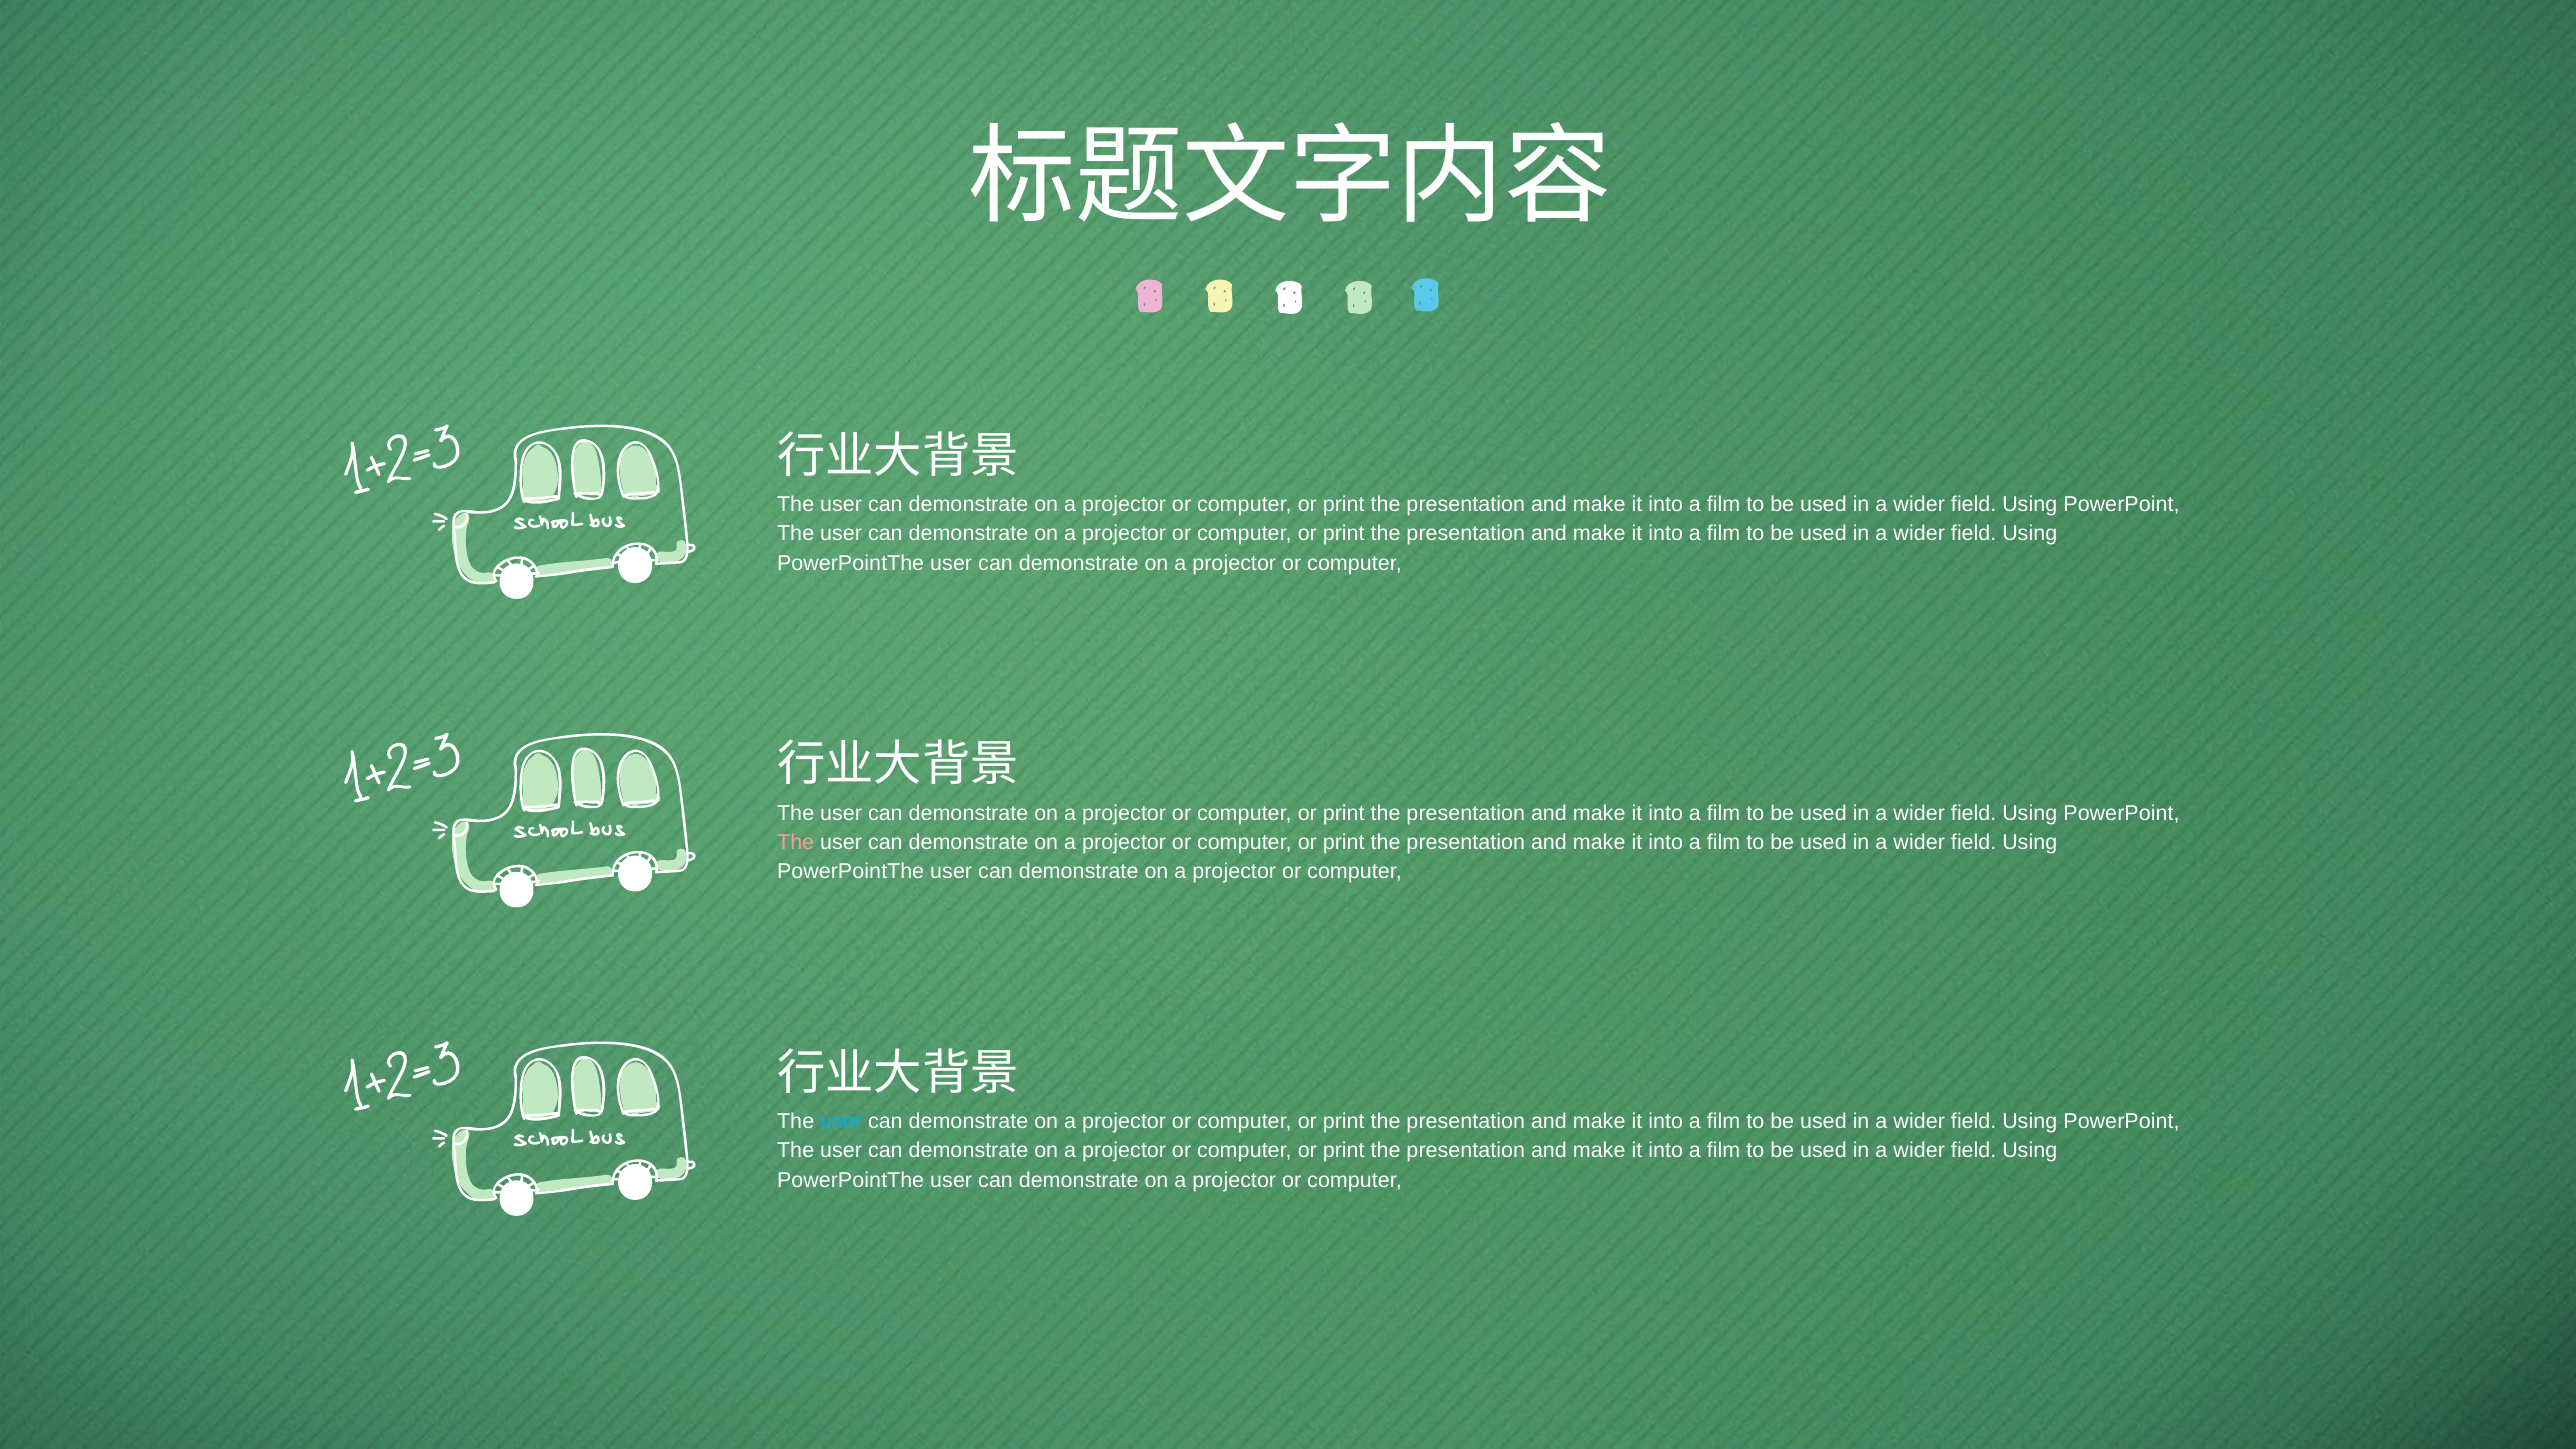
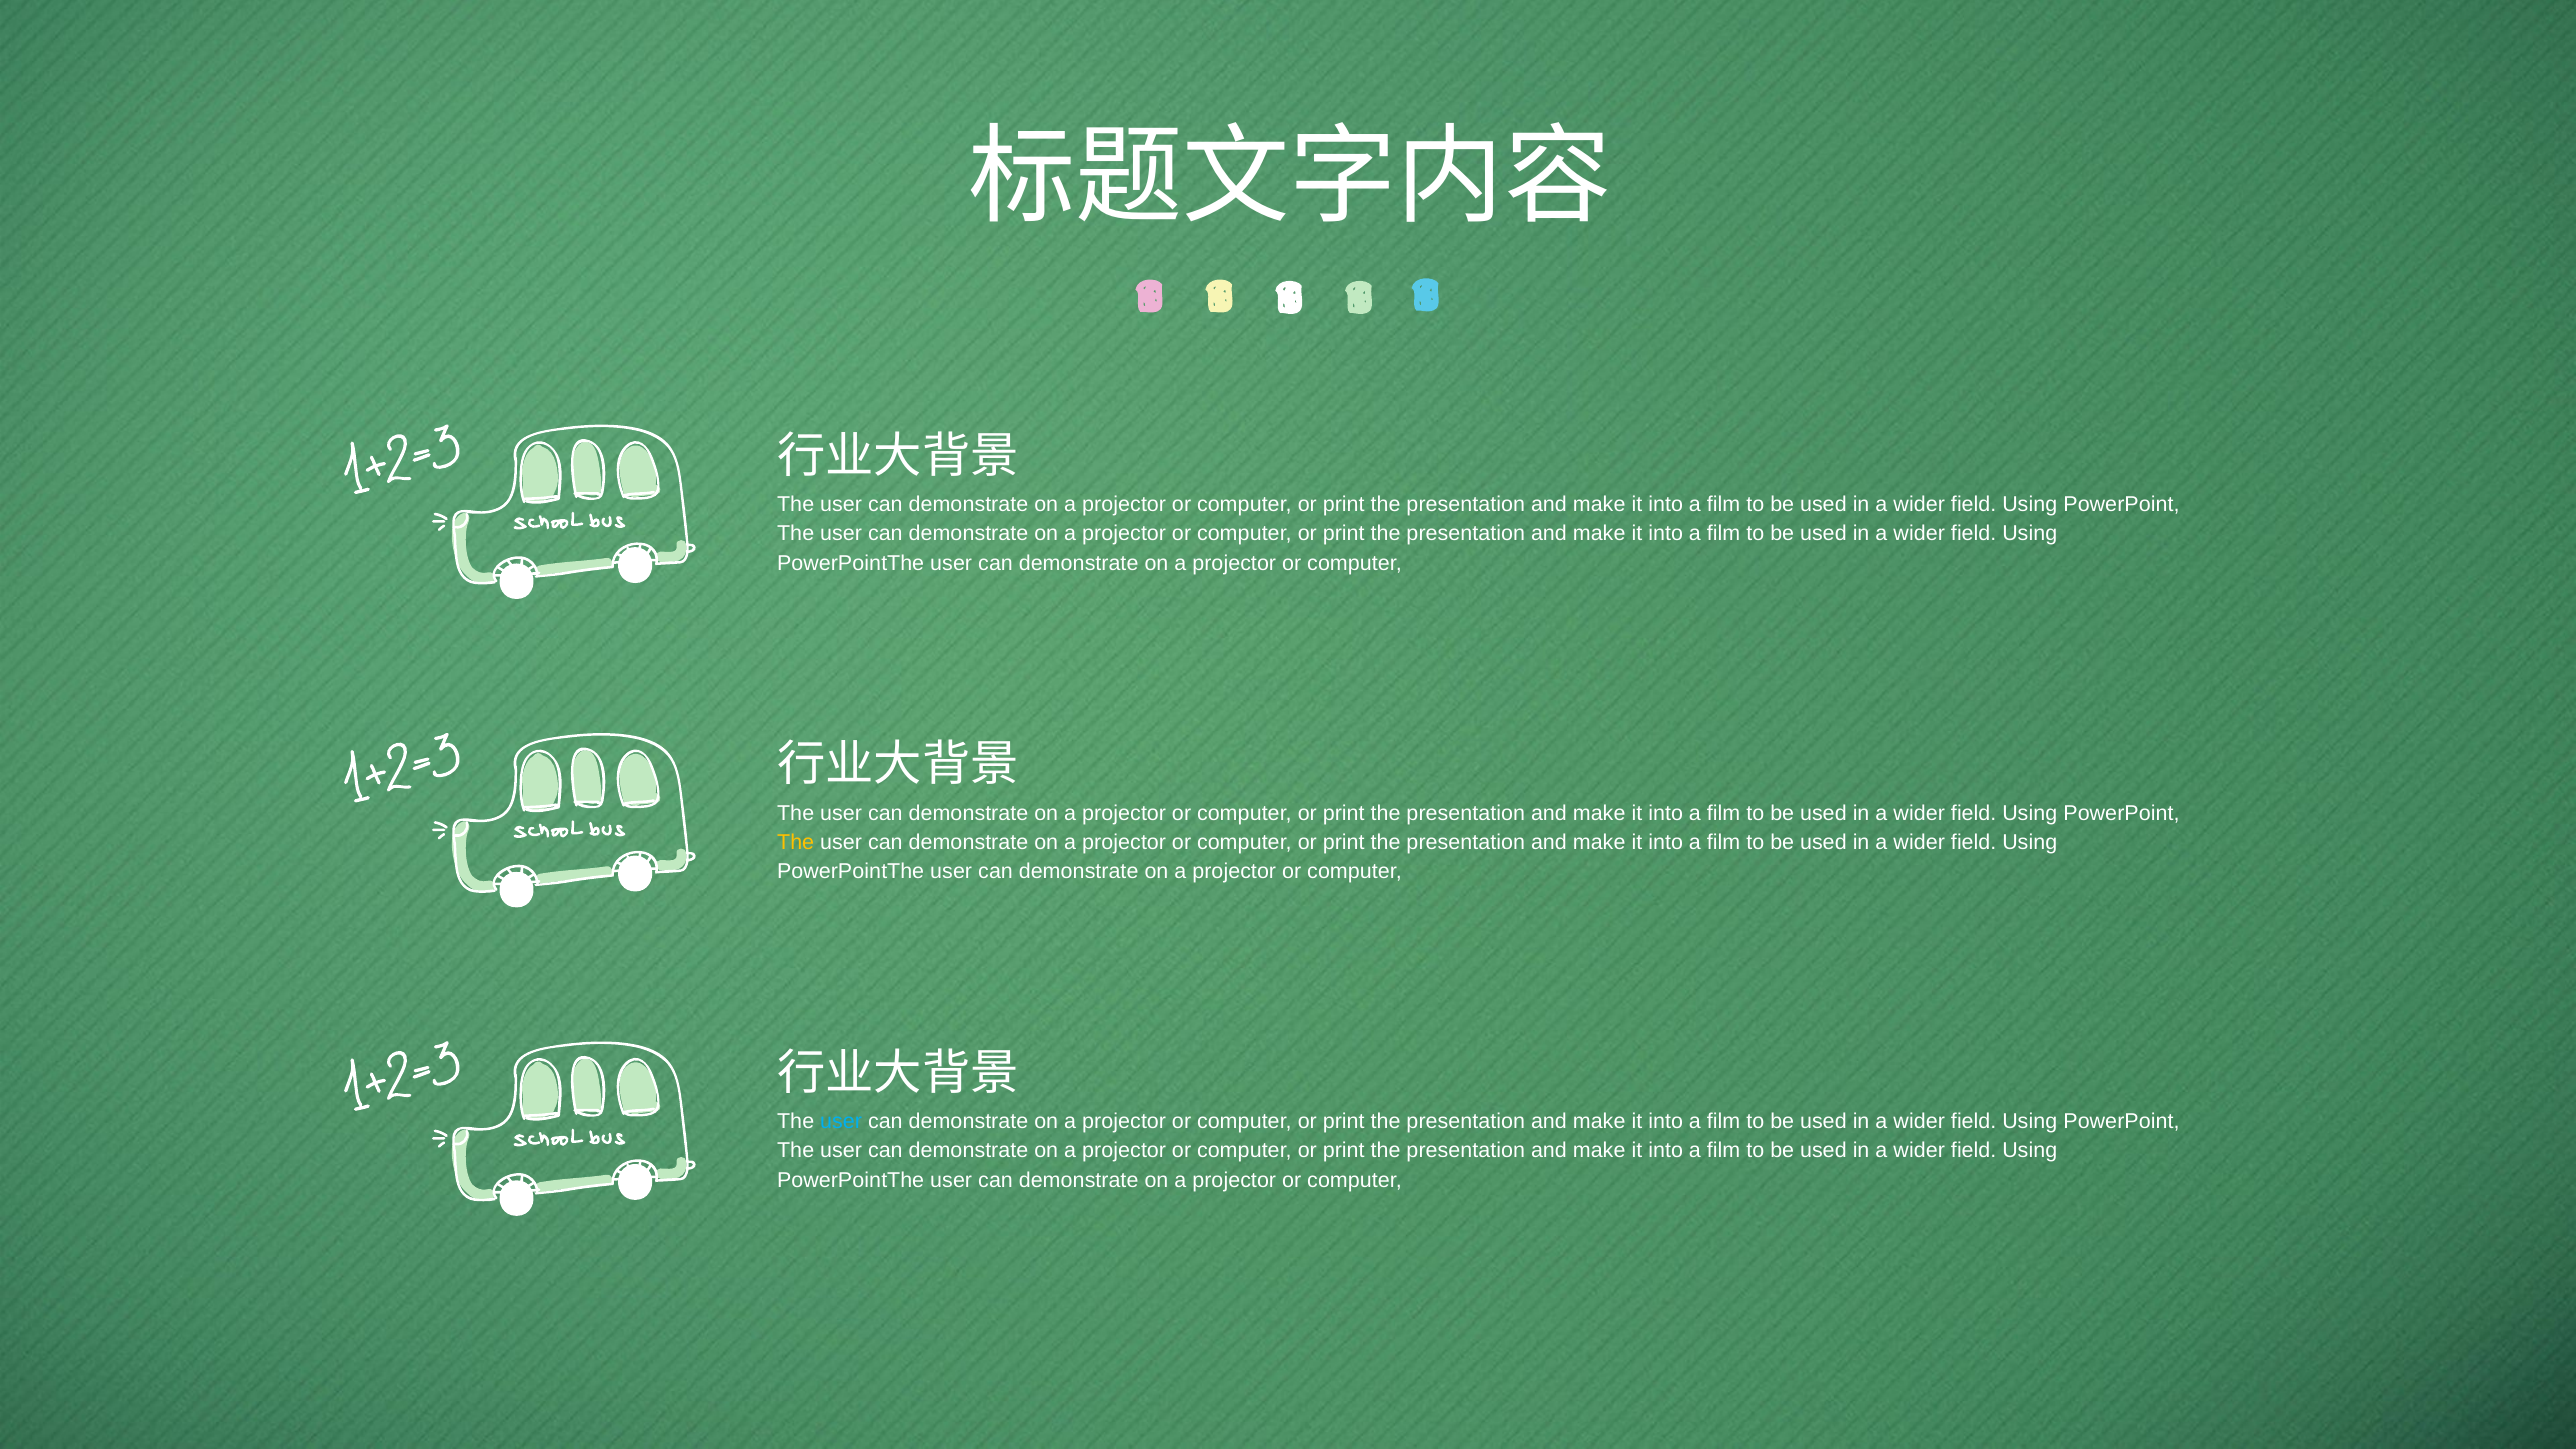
The at (796, 842) colour: pink -> yellow
